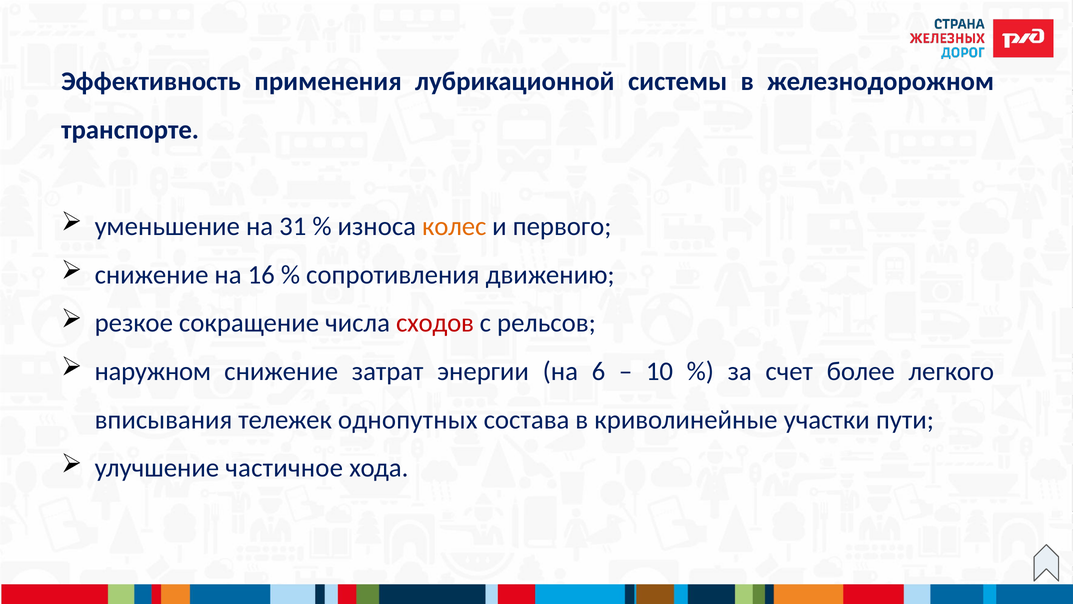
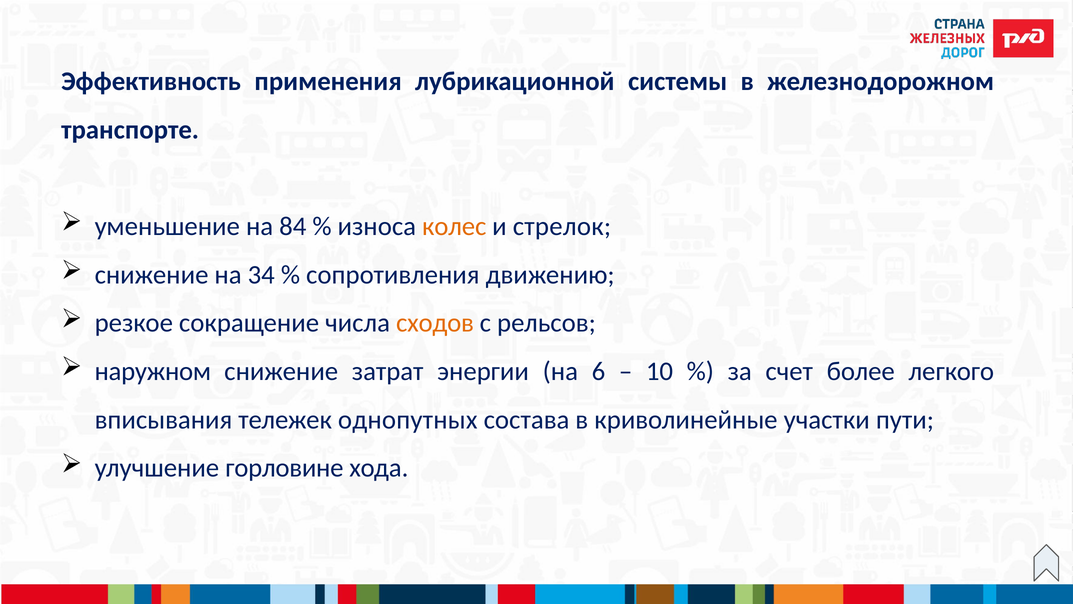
31: 31 -> 84
первого: первого -> стрелок
16: 16 -> 34
сходов colour: red -> orange
частичное: частичное -> горловине
